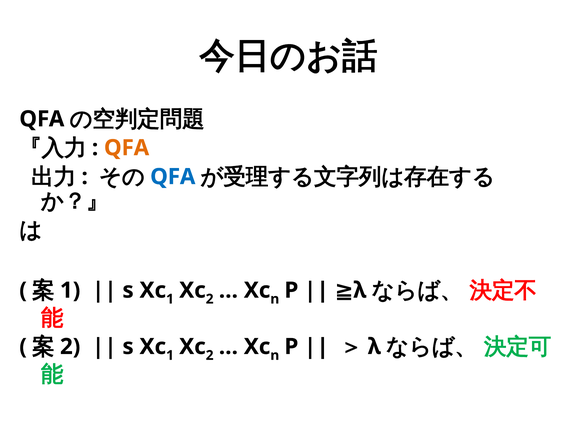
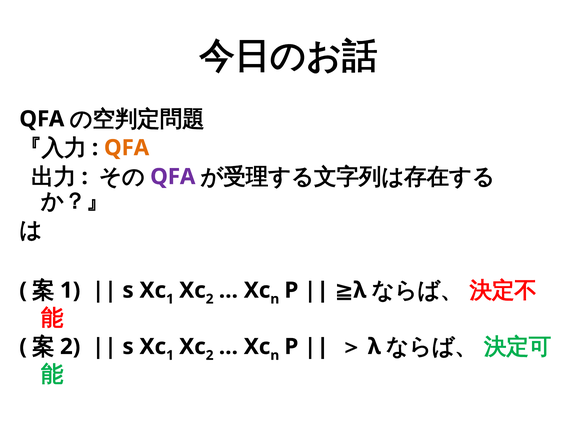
QFA at (173, 177) colour: blue -> purple
